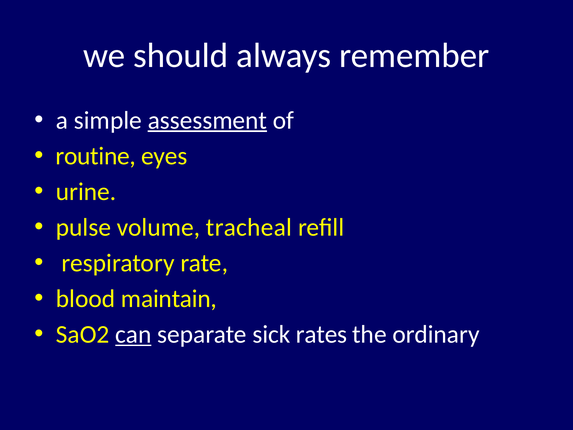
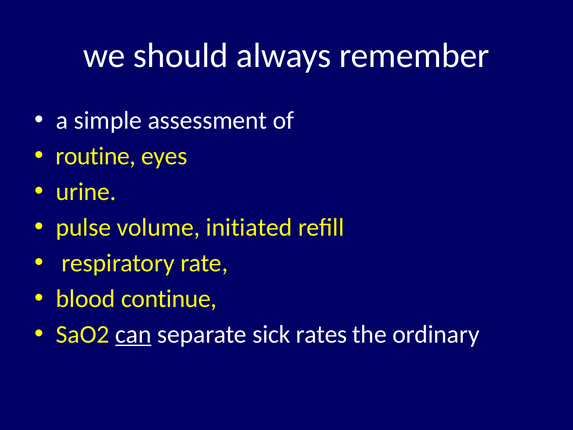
assessment underline: present -> none
tracheal: tracheal -> initiated
maintain: maintain -> continue
